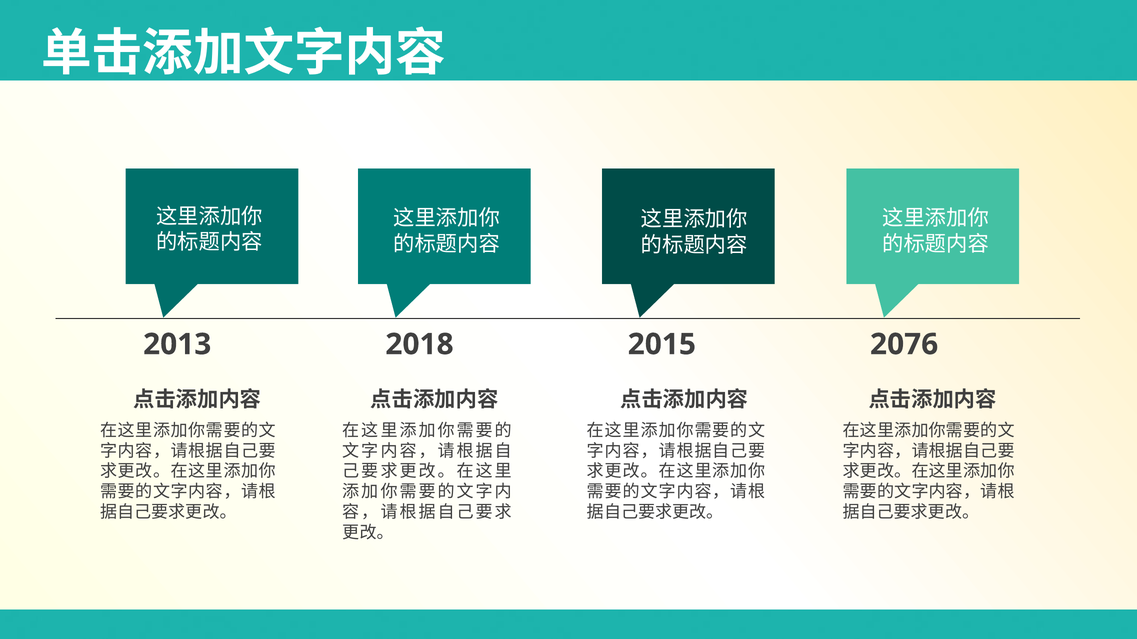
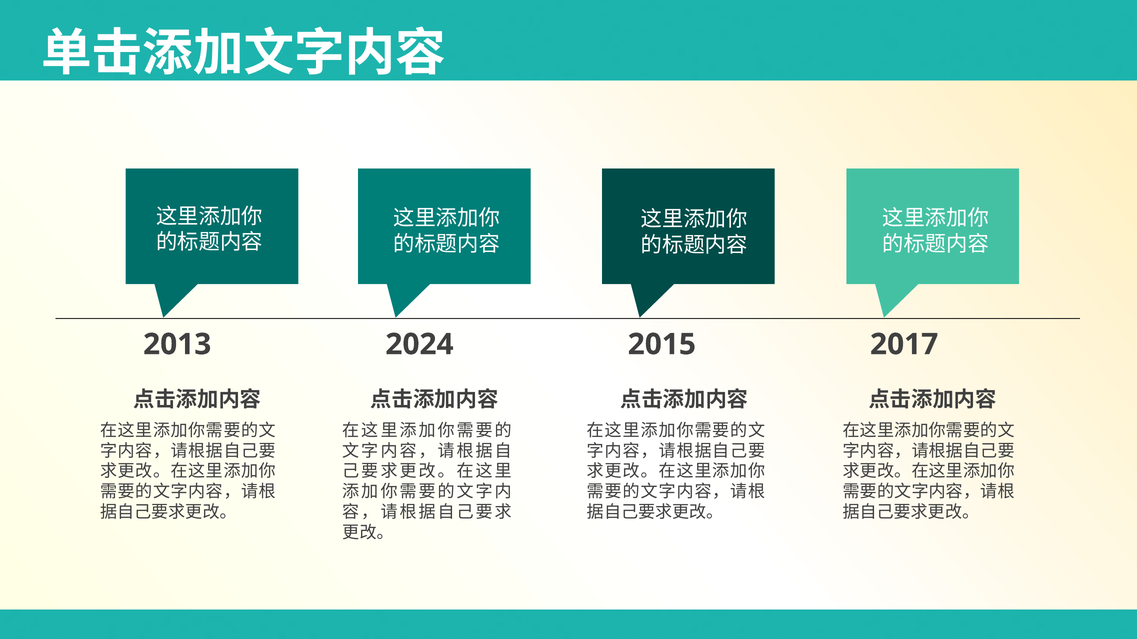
2018: 2018 -> 2024
2076: 2076 -> 2017
